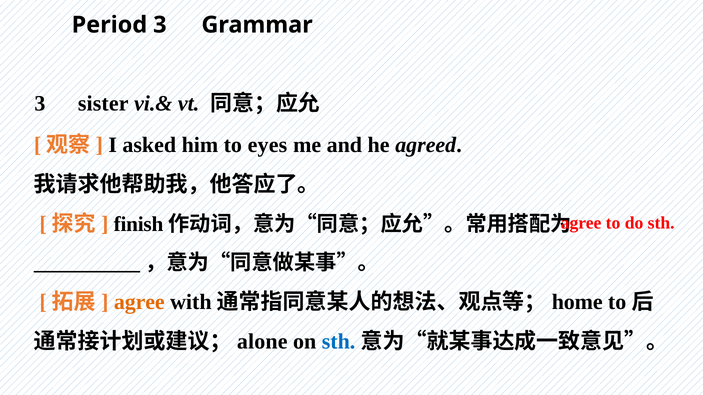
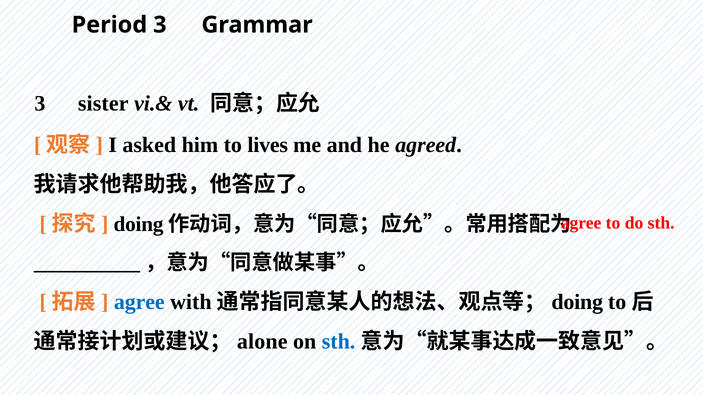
eyes: eyes -> lives
finish at (139, 225): finish -> doing
agree at (139, 302) colour: orange -> blue
home at (577, 302): home -> doing
